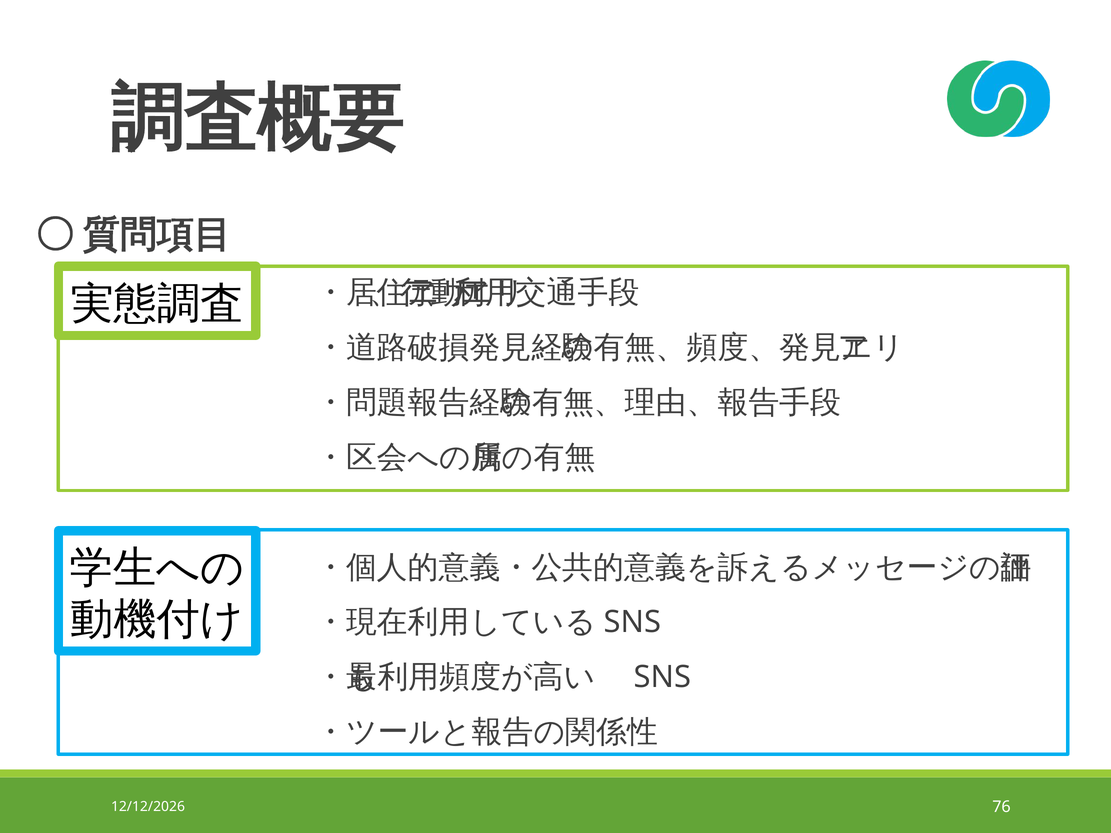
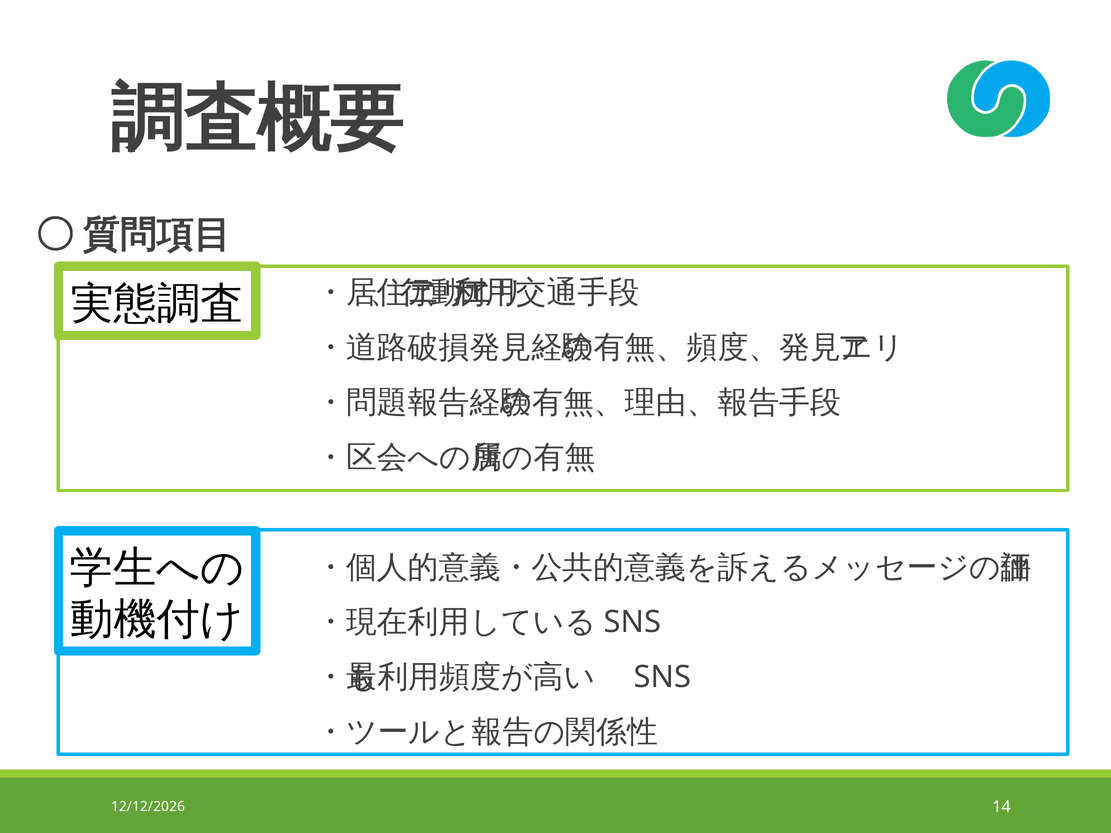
76: 76 -> 14
